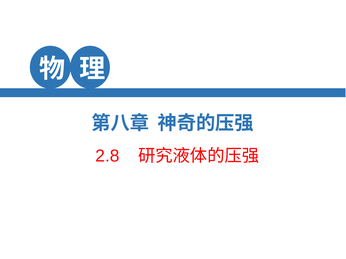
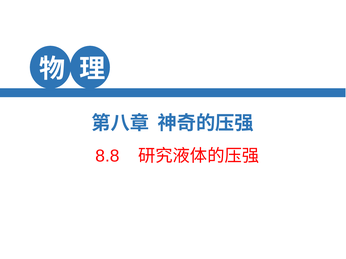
2.8: 2.8 -> 8.8
